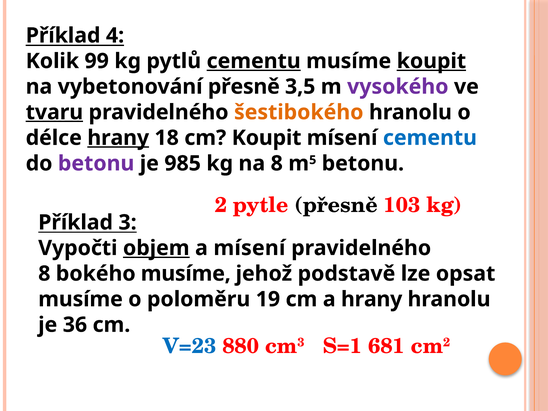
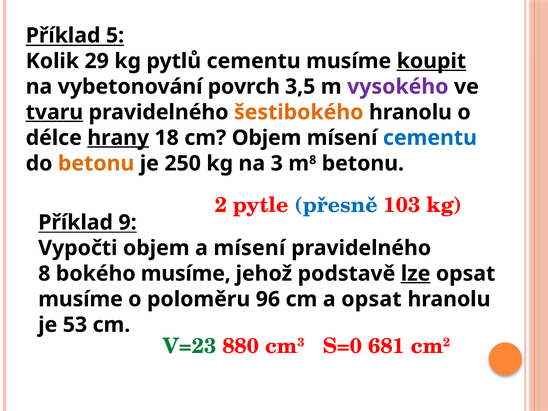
4: 4 -> 5
99: 99 -> 29
cementu at (254, 61) underline: present -> none
vybetonování přesně: přesně -> povrch
cm Koupit: Koupit -> Objem
betonu at (96, 163) colour: purple -> orange
985: 985 -> 250
na 8: 8 -> 3
m 5: 5 -> 8
přesně at (336, 205) colour: black -> blue
3: 3 -> 9
objem at (156, 248) underline: present -> none
lze underline: none -> present
19: 19 -> 96
a hrany: hrany -> opsat
36: 36 -> 53
V=23 colour: blue -> green
S=1: S=1 -> S=0
